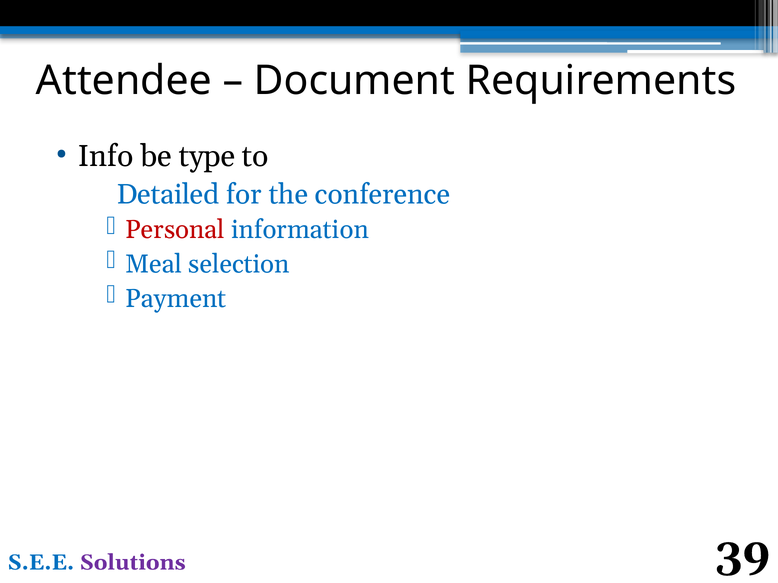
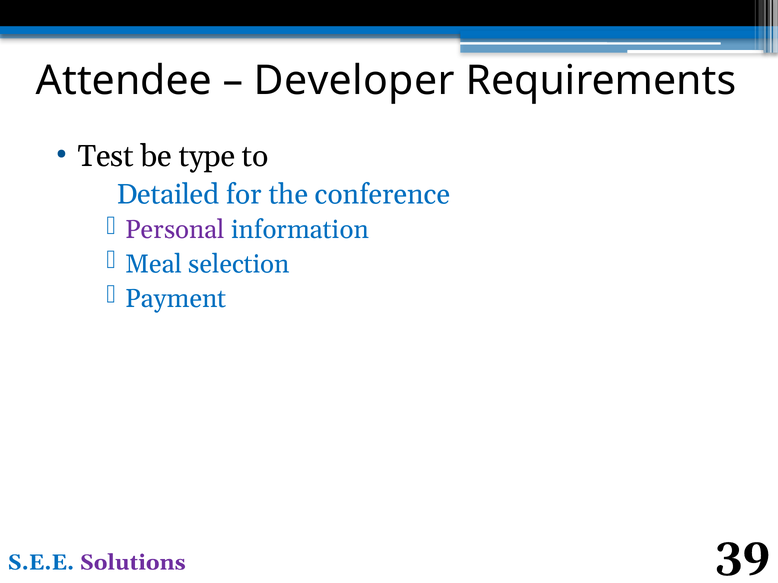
Document: Document -> Developer
Info: Info -> Test
Personal colour: red -> purple
